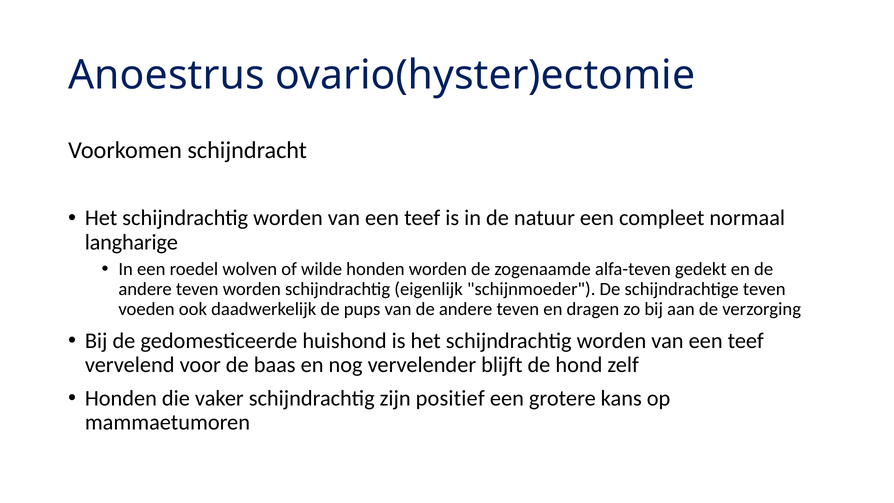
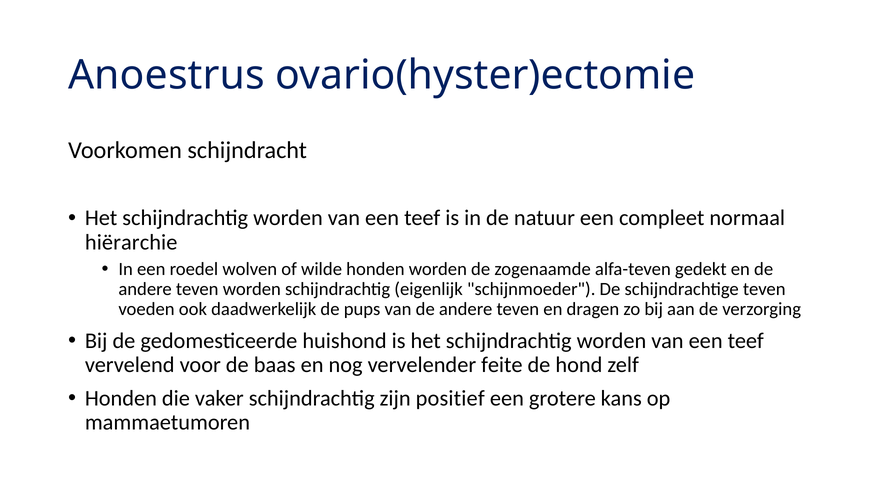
langharige: langharige -> hiërarchie
blijft: blijft -> feite
